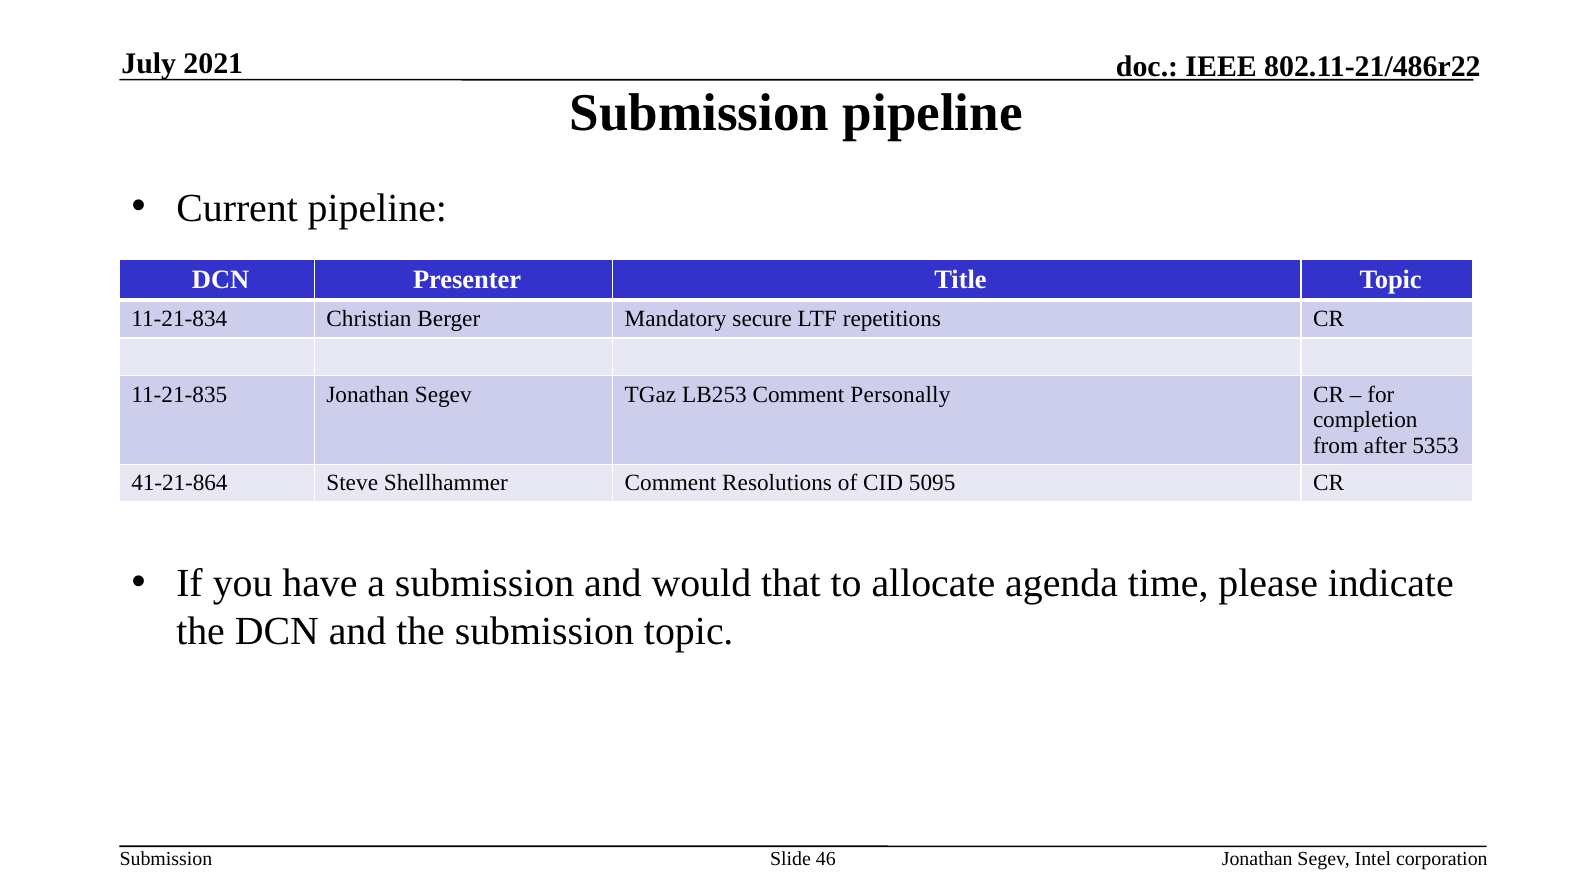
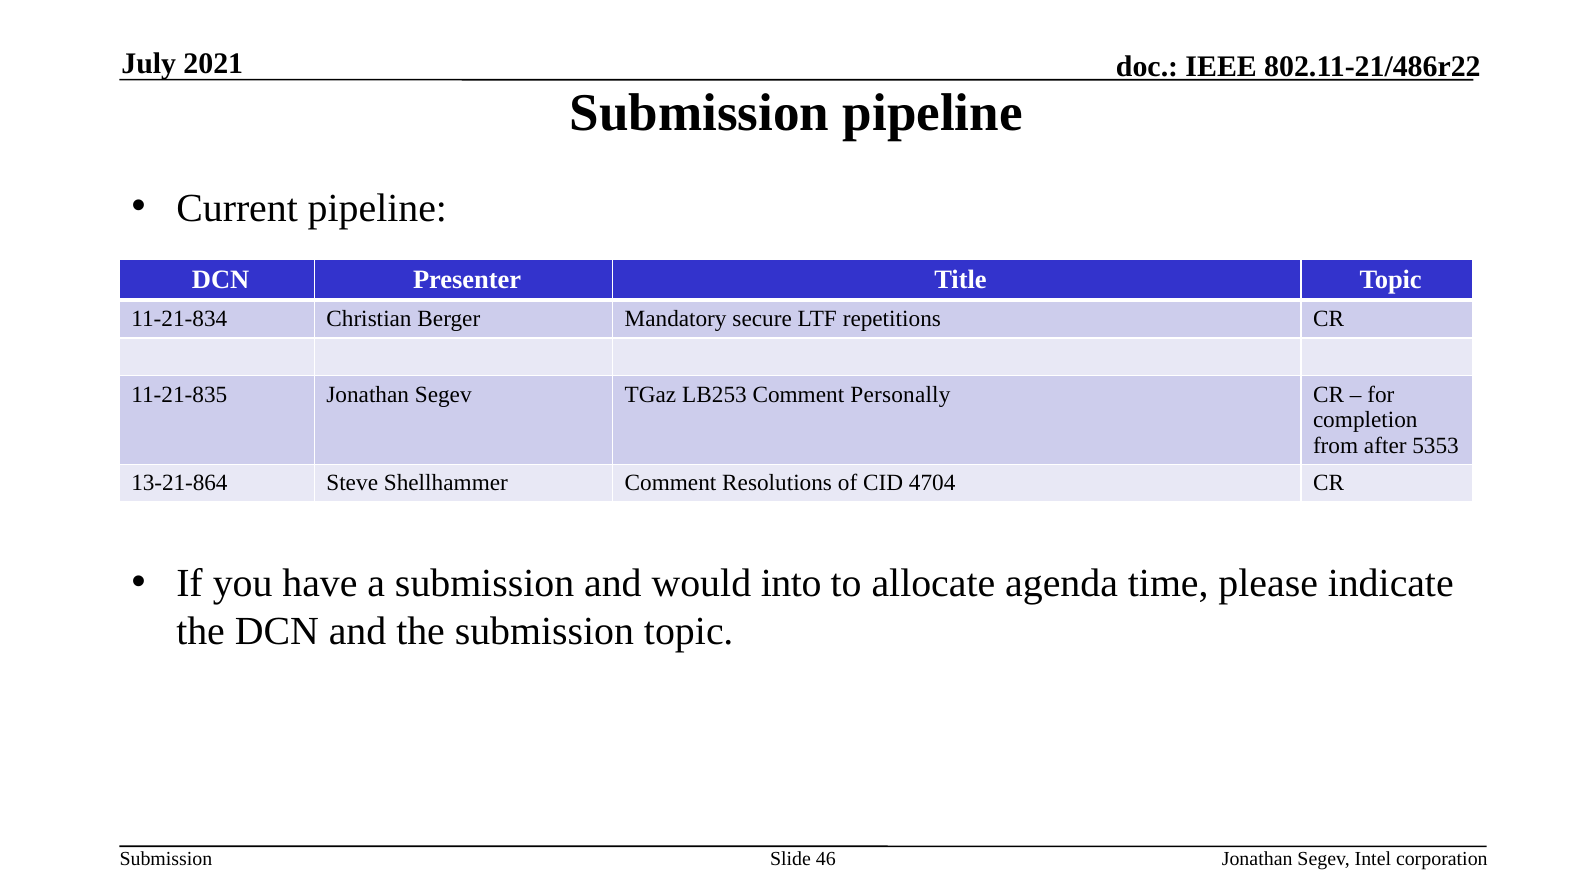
41-21-864: 41-21-864 -> 13-21-864
5095: 5095 -> 4704
that: that -> into
